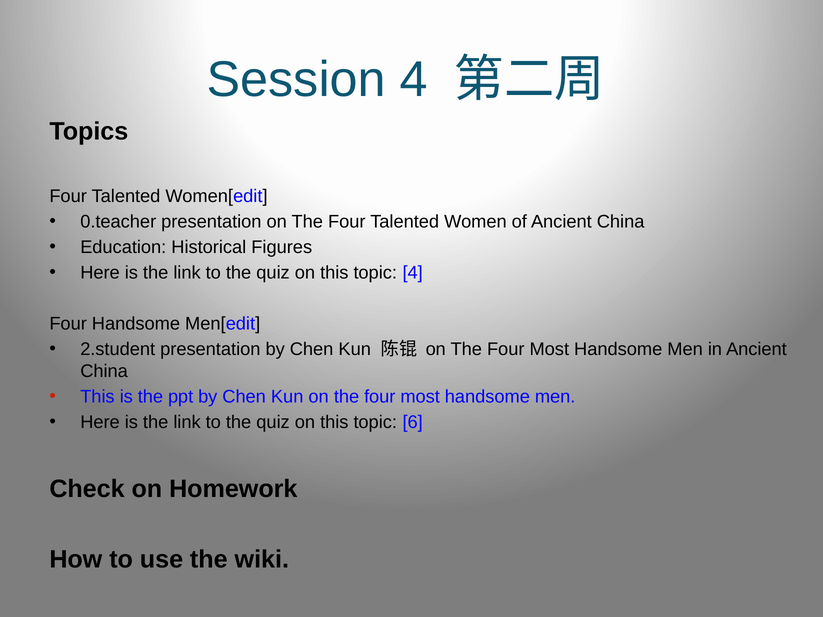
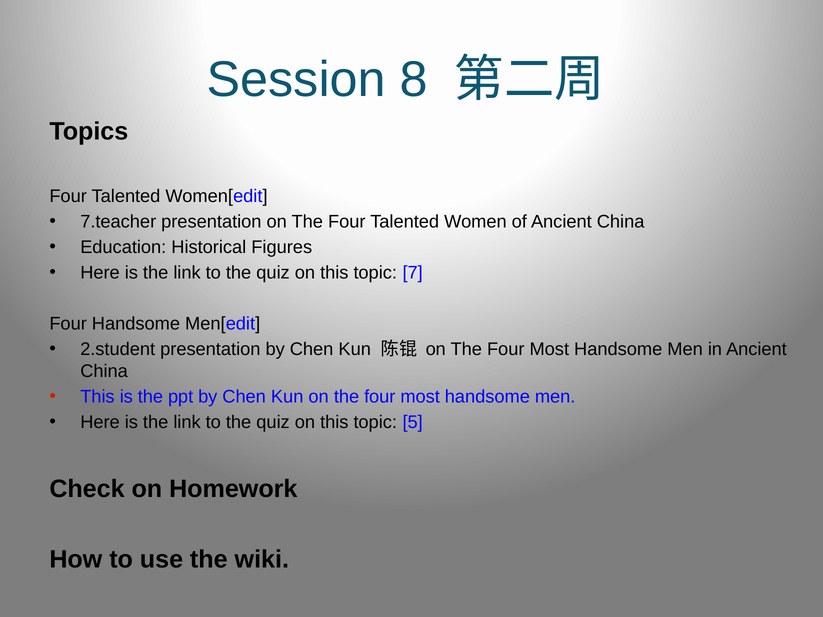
Session 4: 4 -> 8
0.teacher: 0.teacher -> 7.teacher
topic 4: 4 -> 7
6: 6 -> 5
